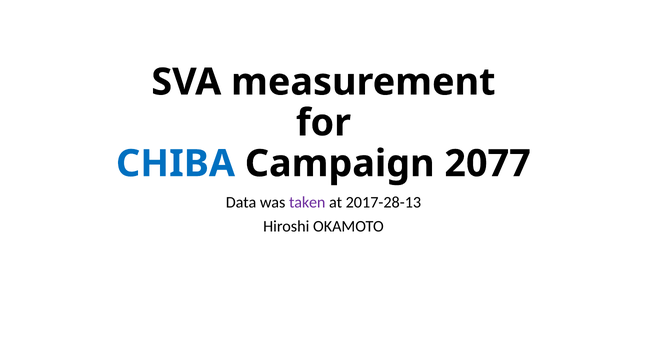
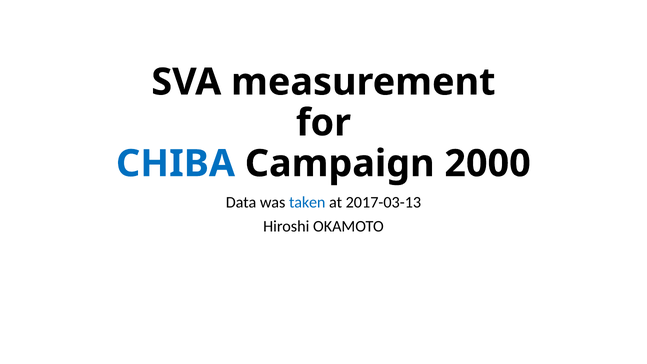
2077: 2077 -> 2000
taken colour: purple -> blue
2017-28-13: 2017-28-13 -> 2017-03-13
